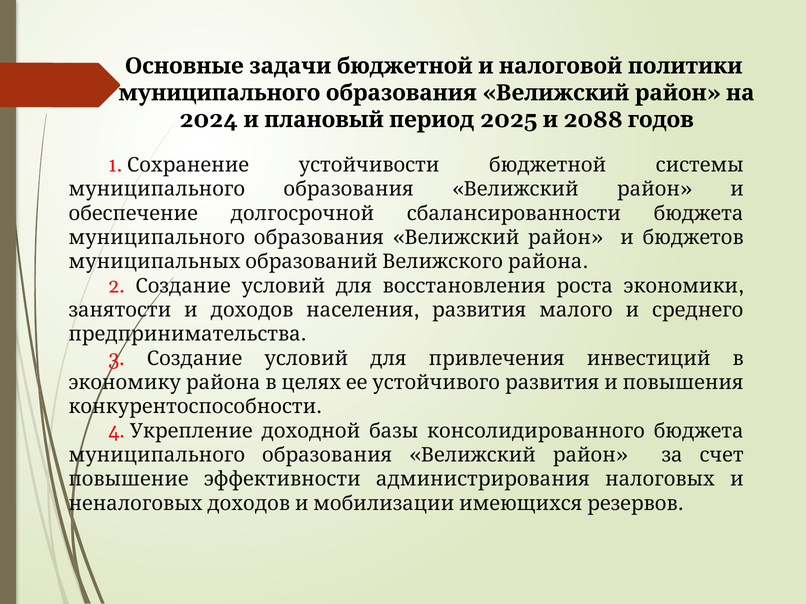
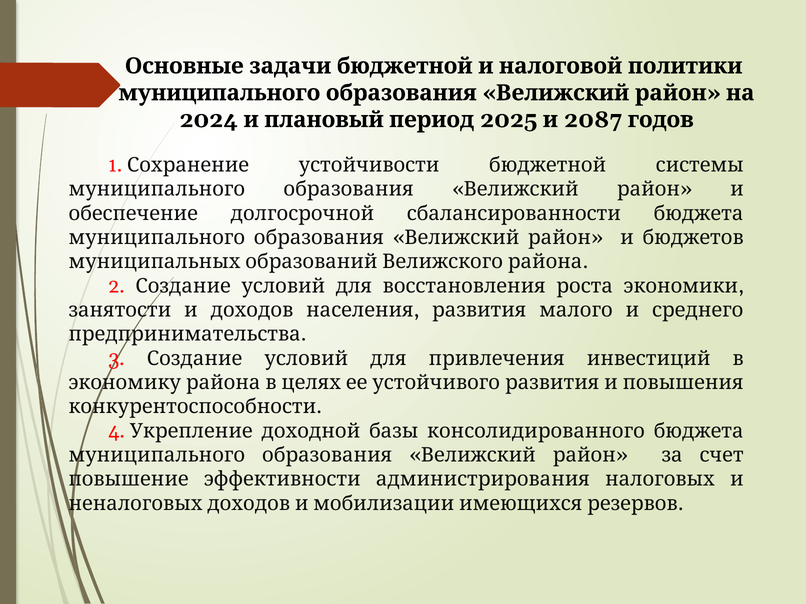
2088: 2088 -> 2087
